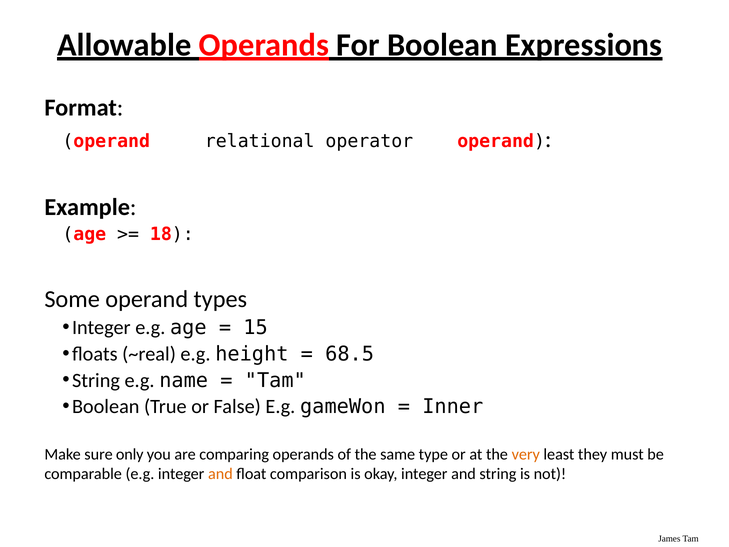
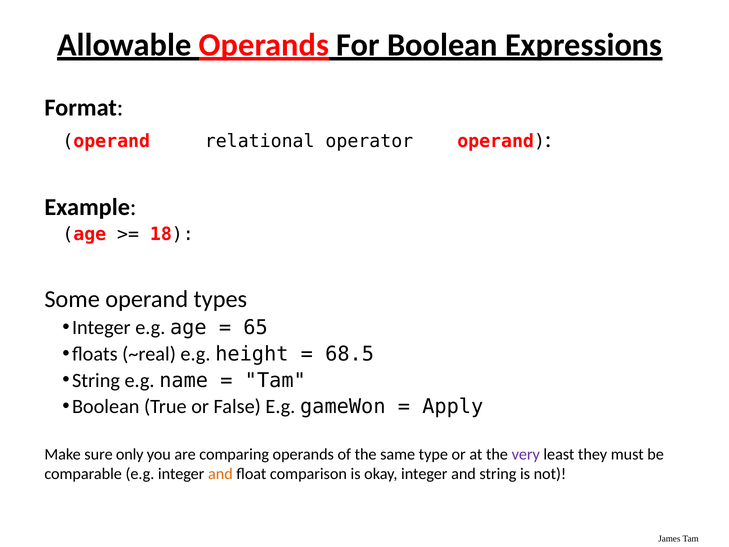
15: 15 -> 65
Inner: Inner -> Apply
very colour: orange -> purple
